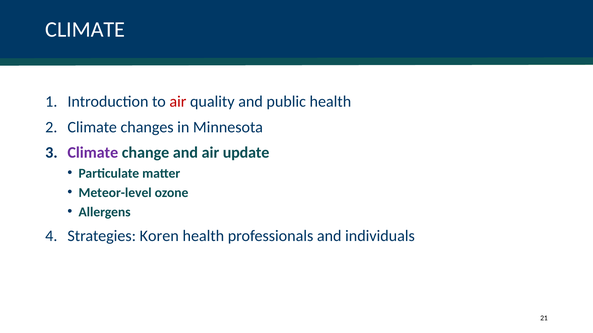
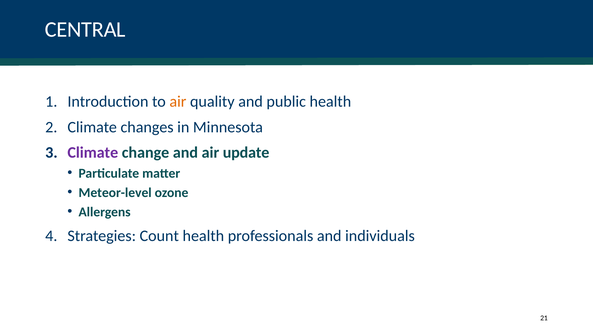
CLIMATE at (85, 29): CLIMATE -> CENTRAL
air at (178, 102) colour: red -> orange
Koren: Koren -> Count
